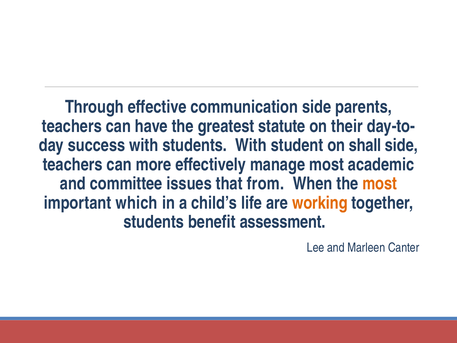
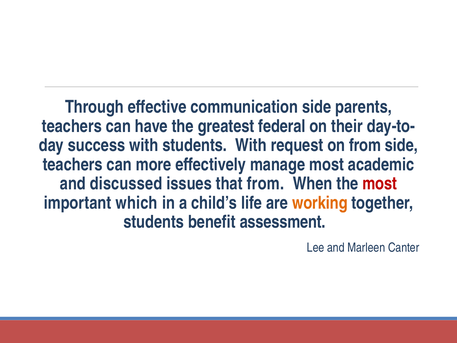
statute: statute -> federal
student: student -> request
on shall: shall -> from
committee: committee -> discussed
most at (380, 184) colour: orange -> red
